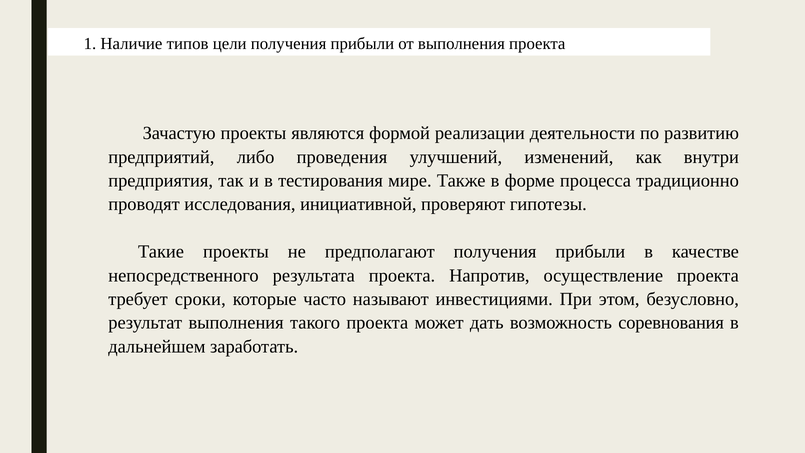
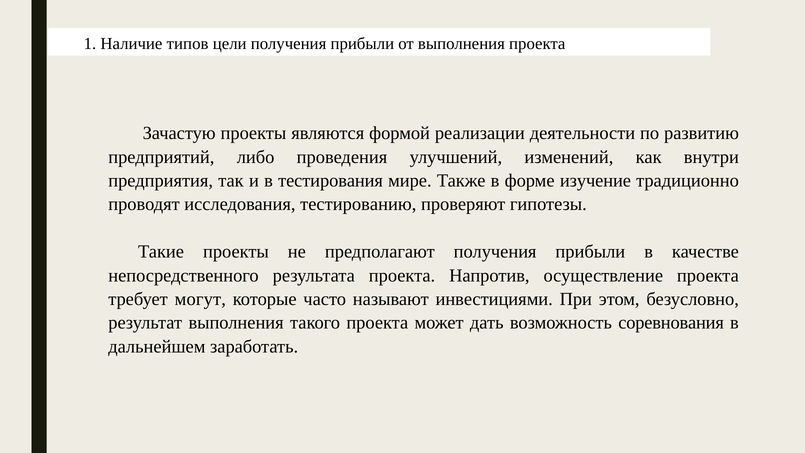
процесса: процесса -> изучение
инициативной: инициативной -> тестированию
сроки: сроки -> могут
